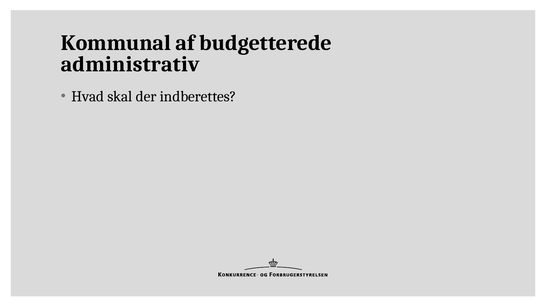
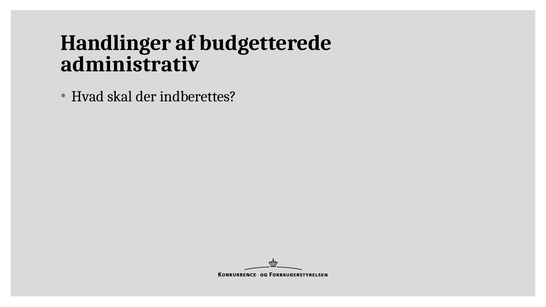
Kommunal: Kommunal -> Handlinger
